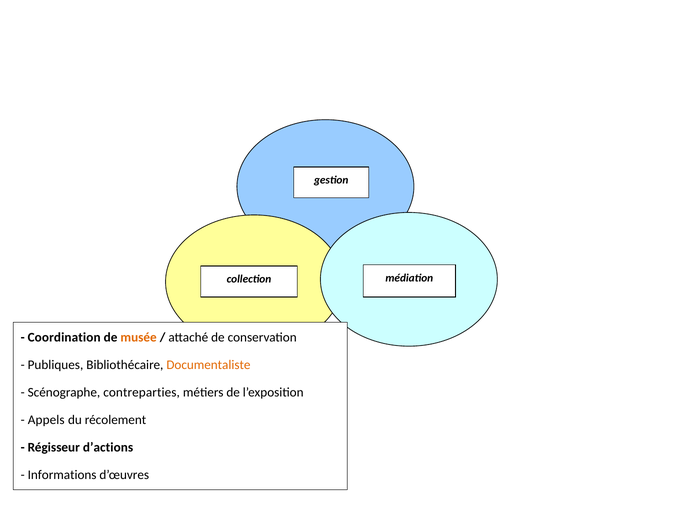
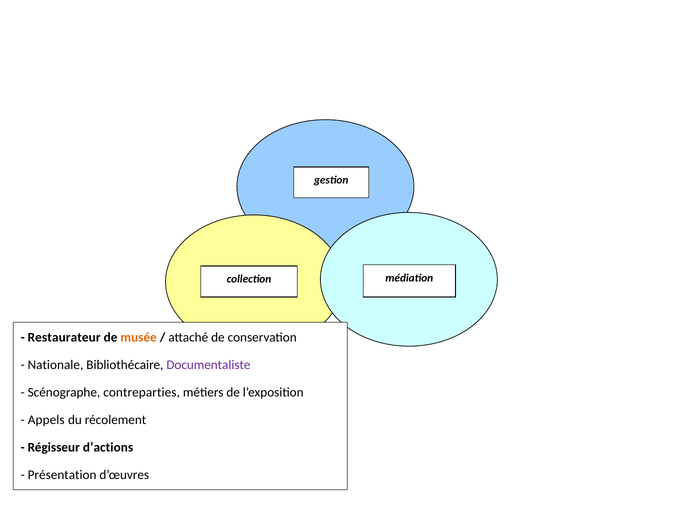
Coordination: Coordination -> Restaurateur
Publiques: Publiques -> Nationale
Documentaliste colour: orange -> purple
Informations: Informations -> Présentation
